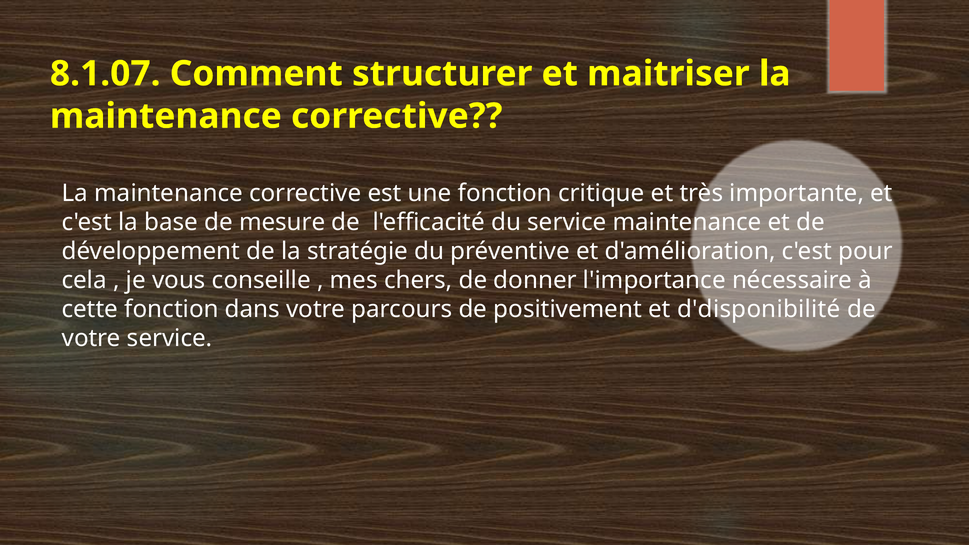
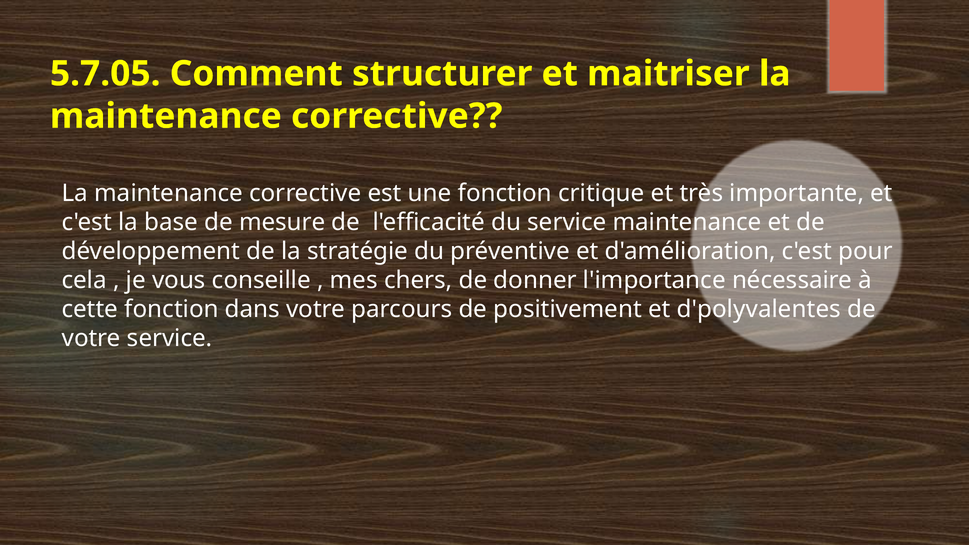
8.1.07: 8.1.07 -> 5.7.05
d'disponibilité: d'disponibilité -> d'polyvalentes
